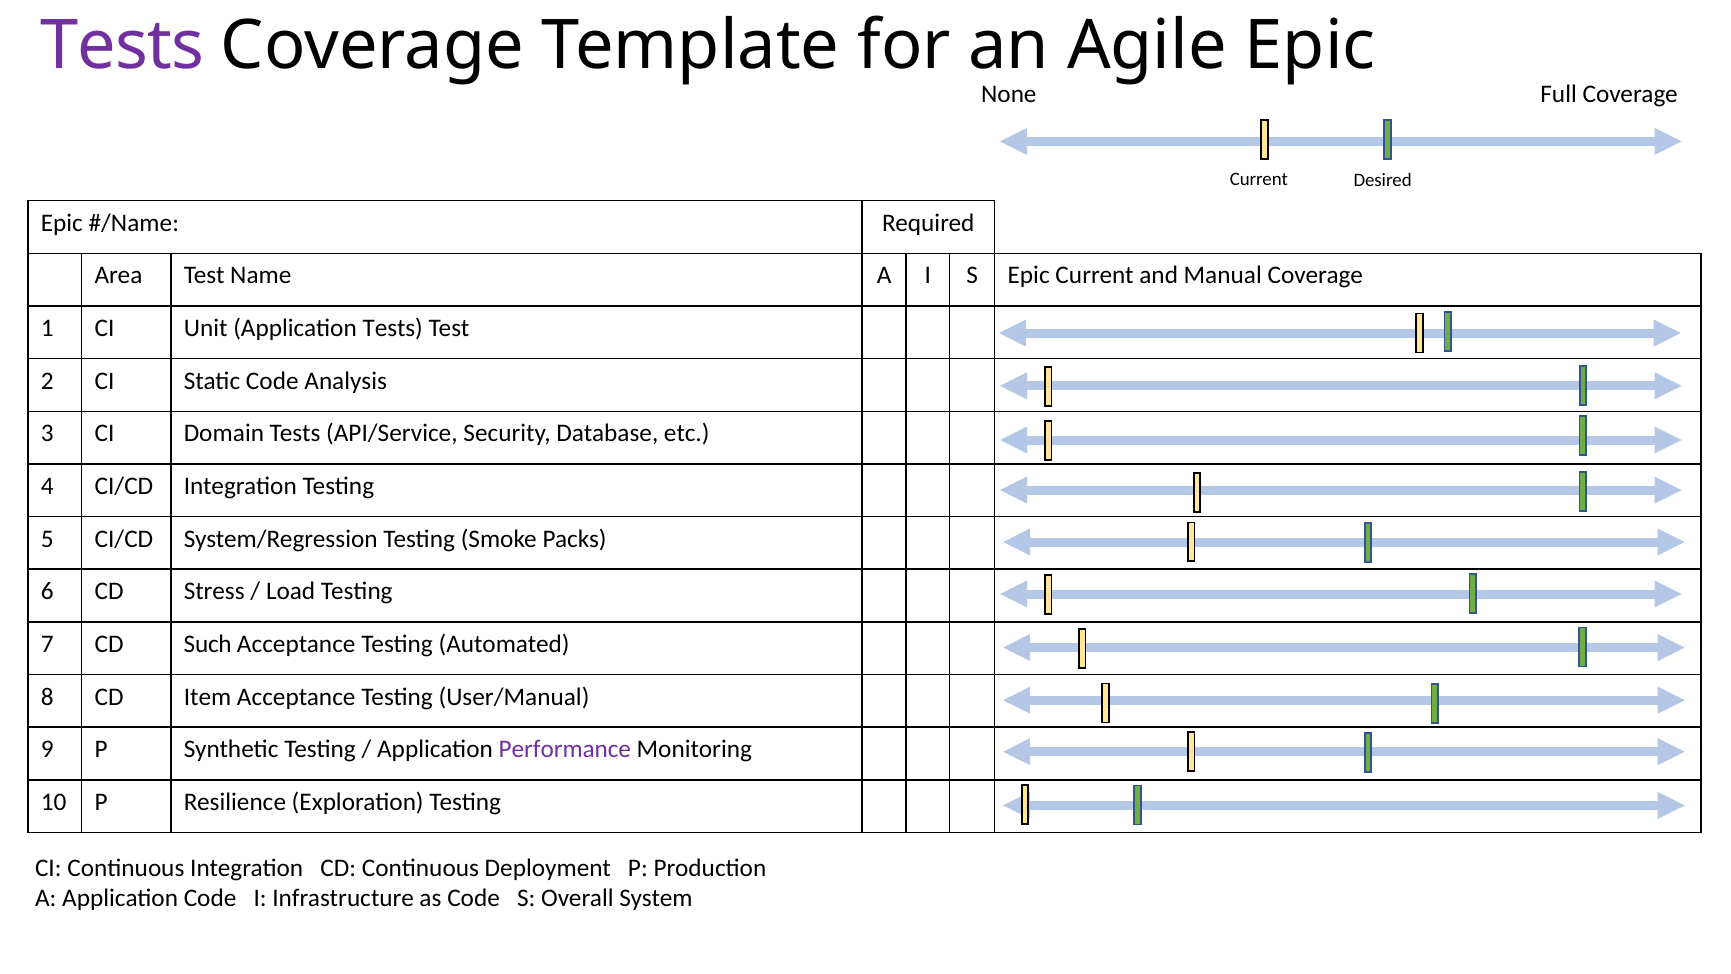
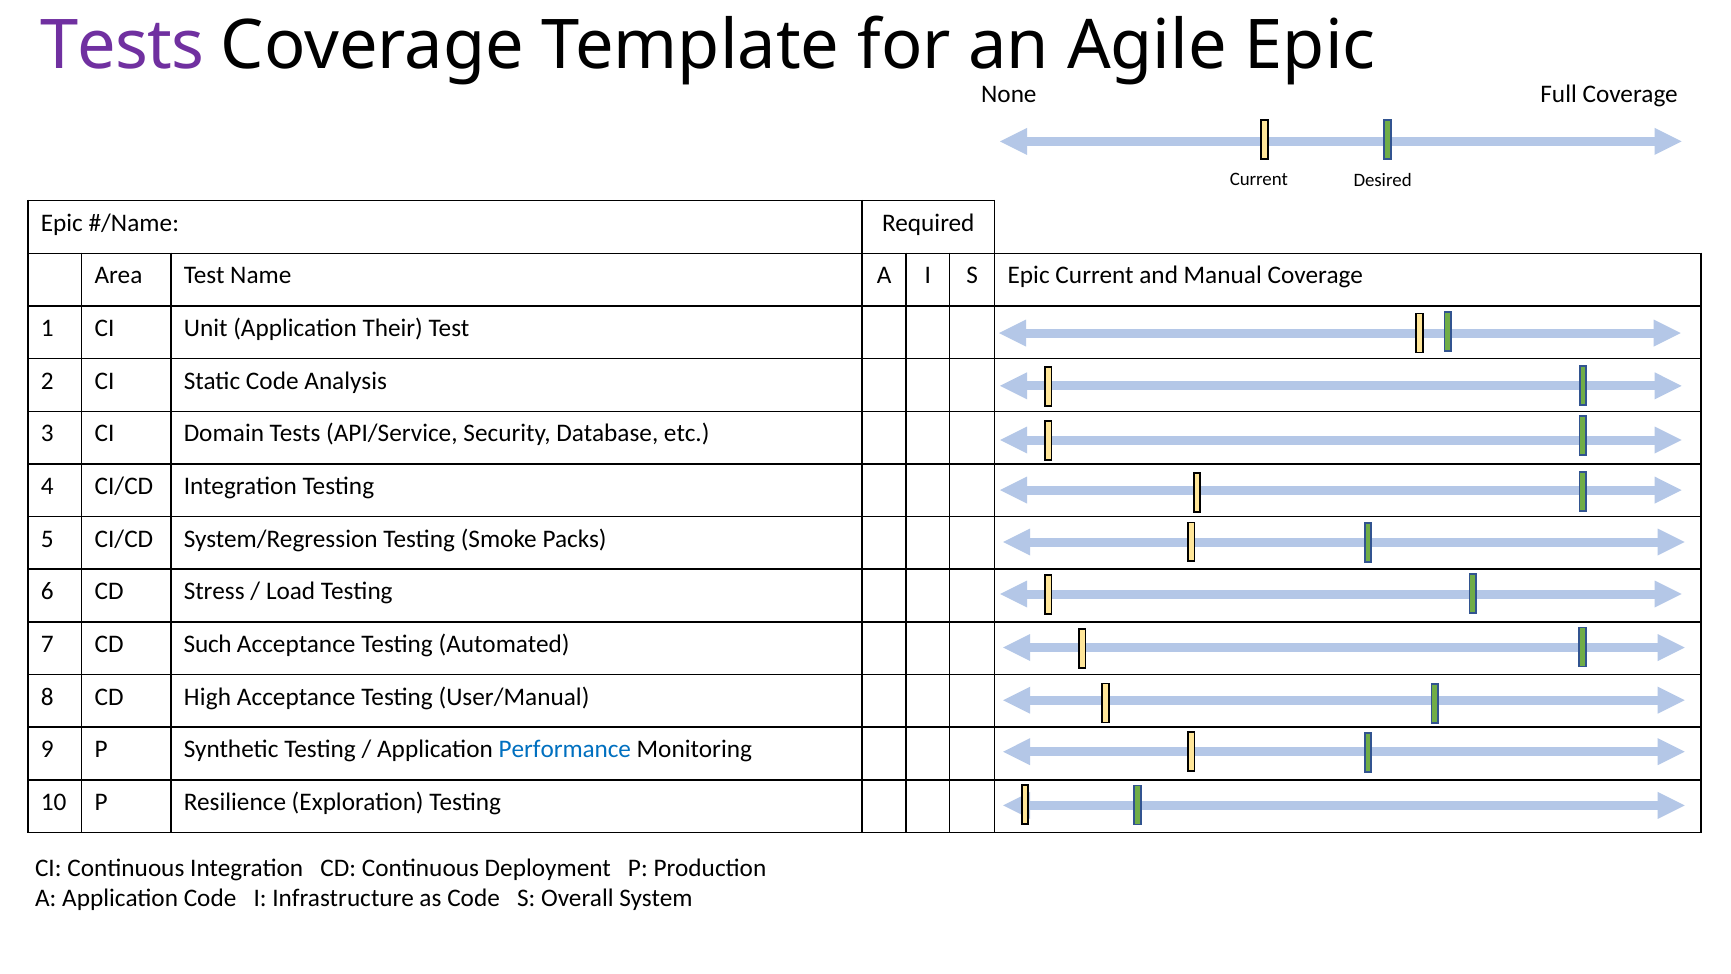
Application Tests: Tests -> Their
Item: Item -> High
Performance colour: purple -> blue
